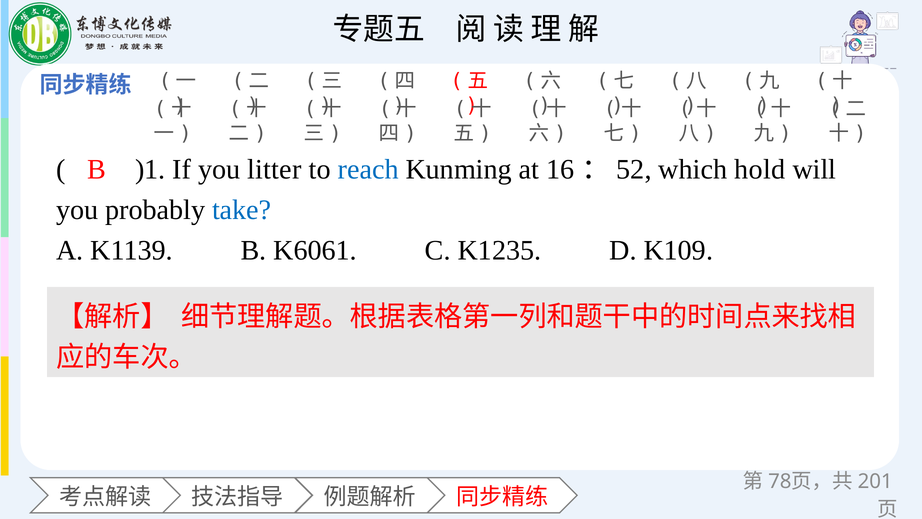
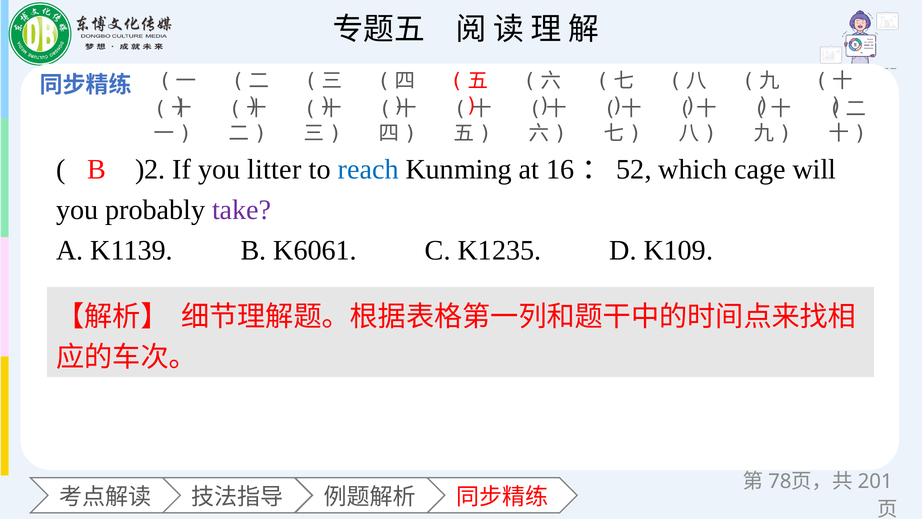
)1: )1 -> )2
hold: hold -> cage
take colour: blue -> purple
